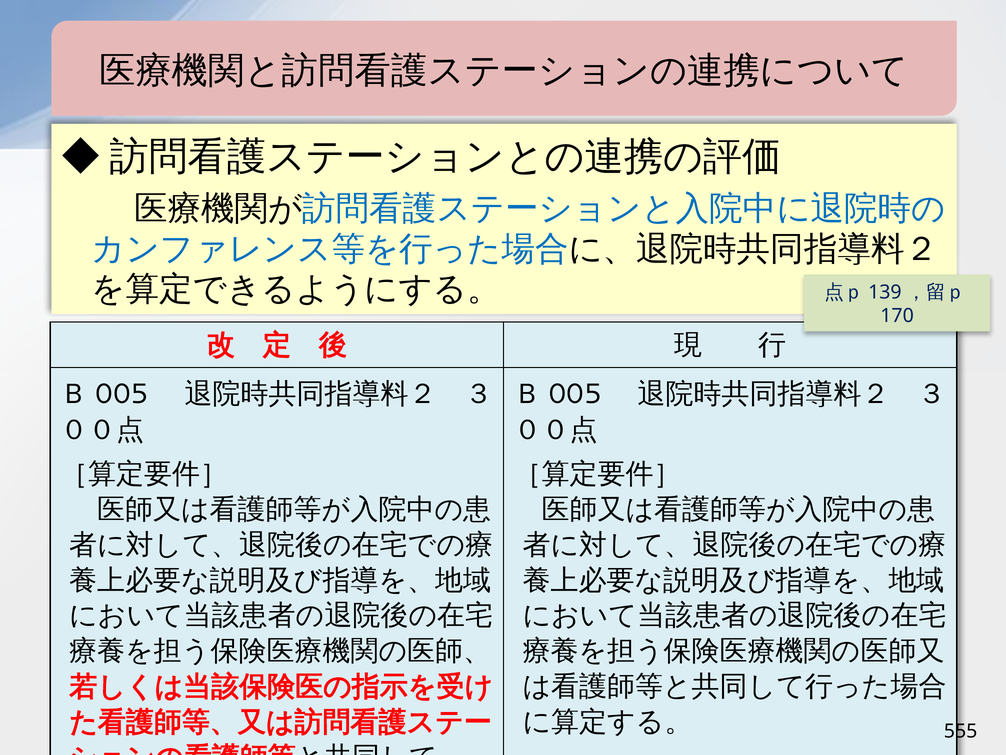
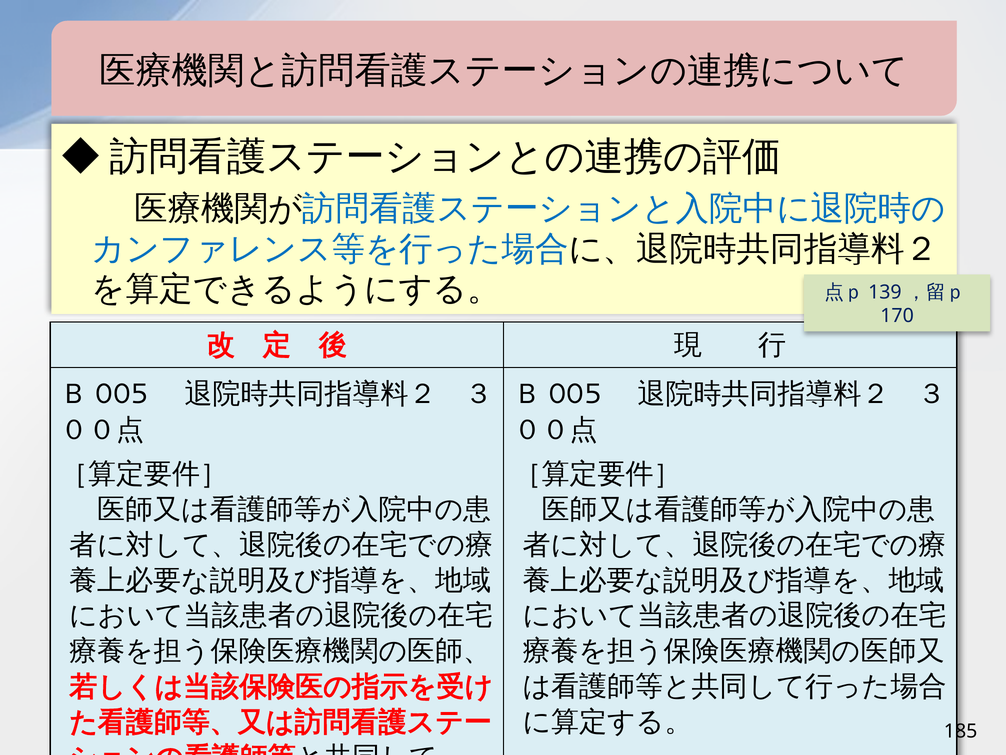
555: 555 -> 185
